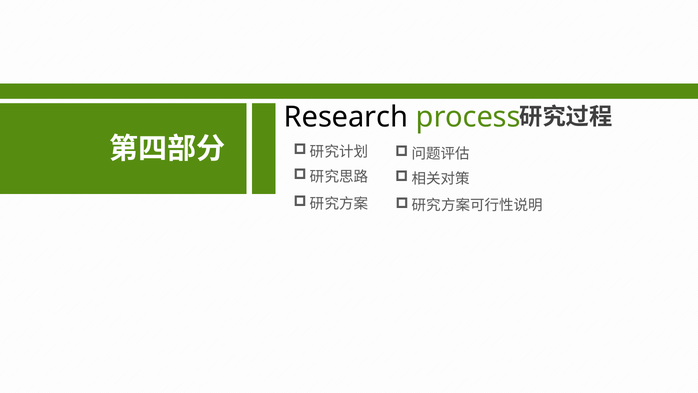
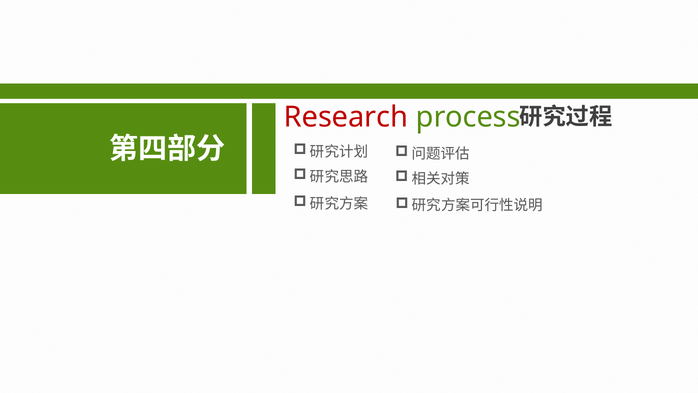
Research colour: black -> red
